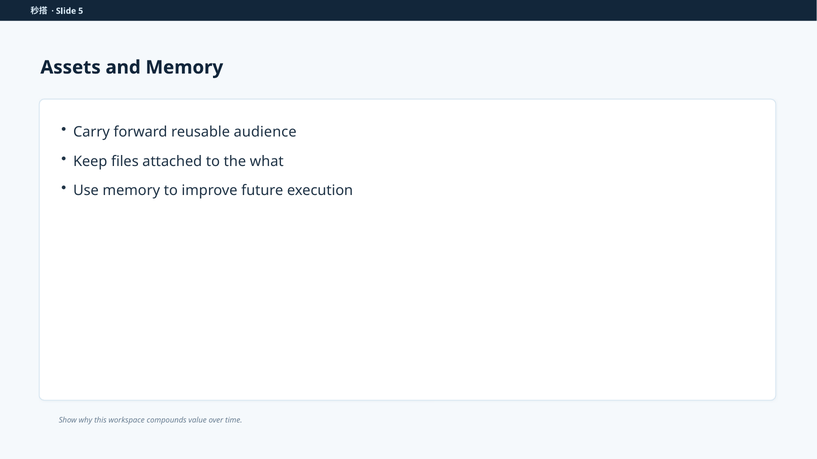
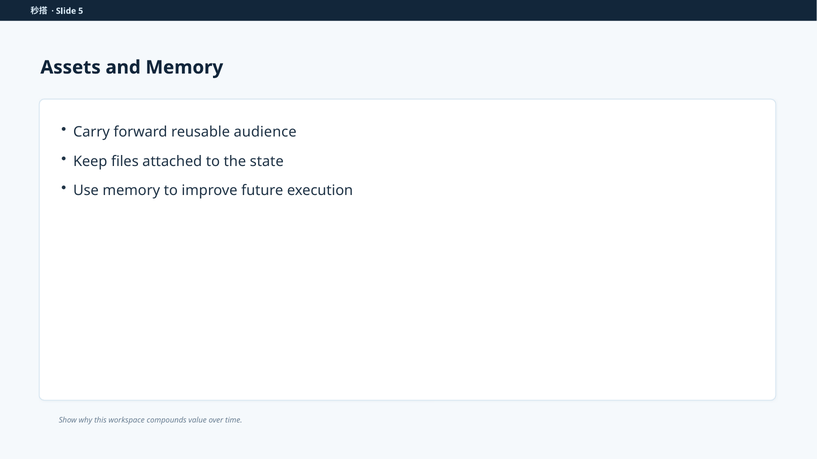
what: what -> state
